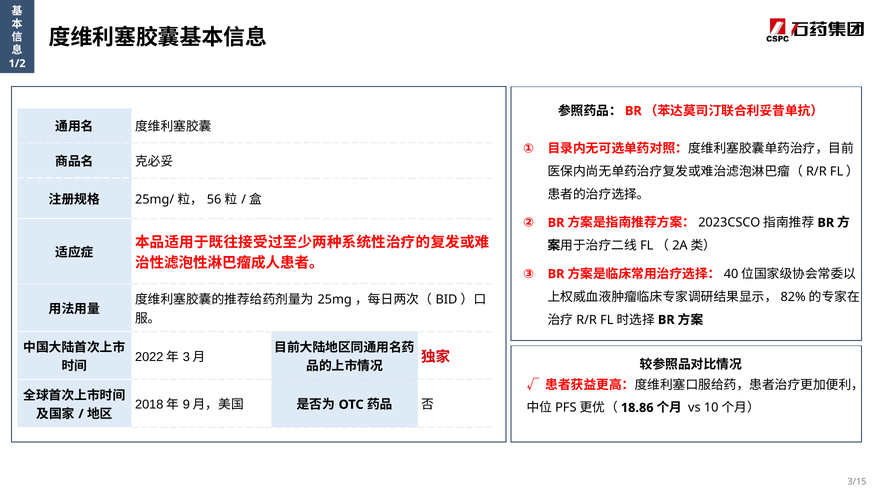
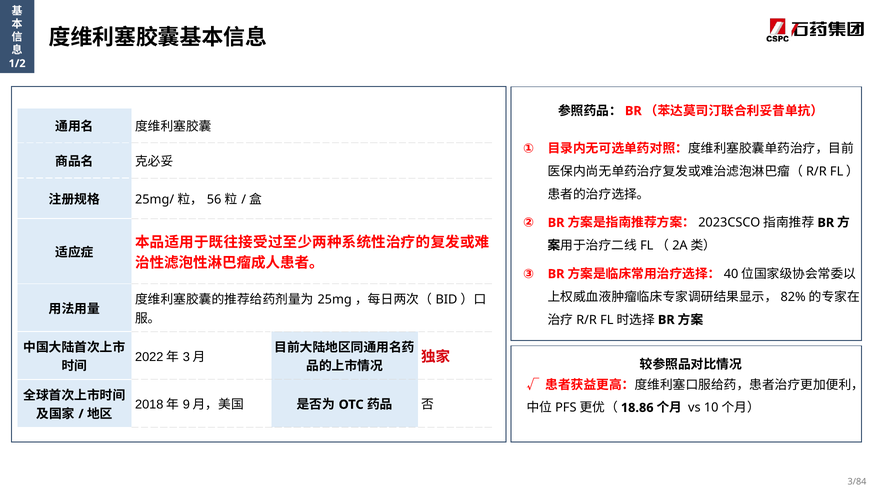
3/15: 3/15 -> 3/84
